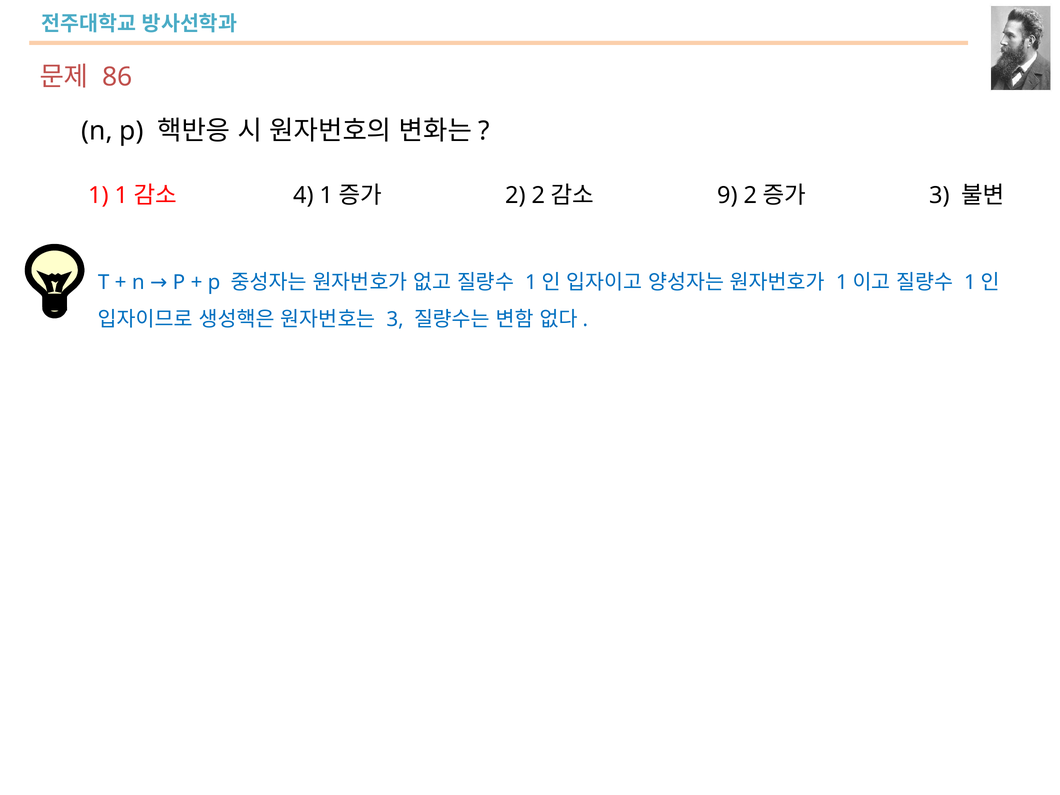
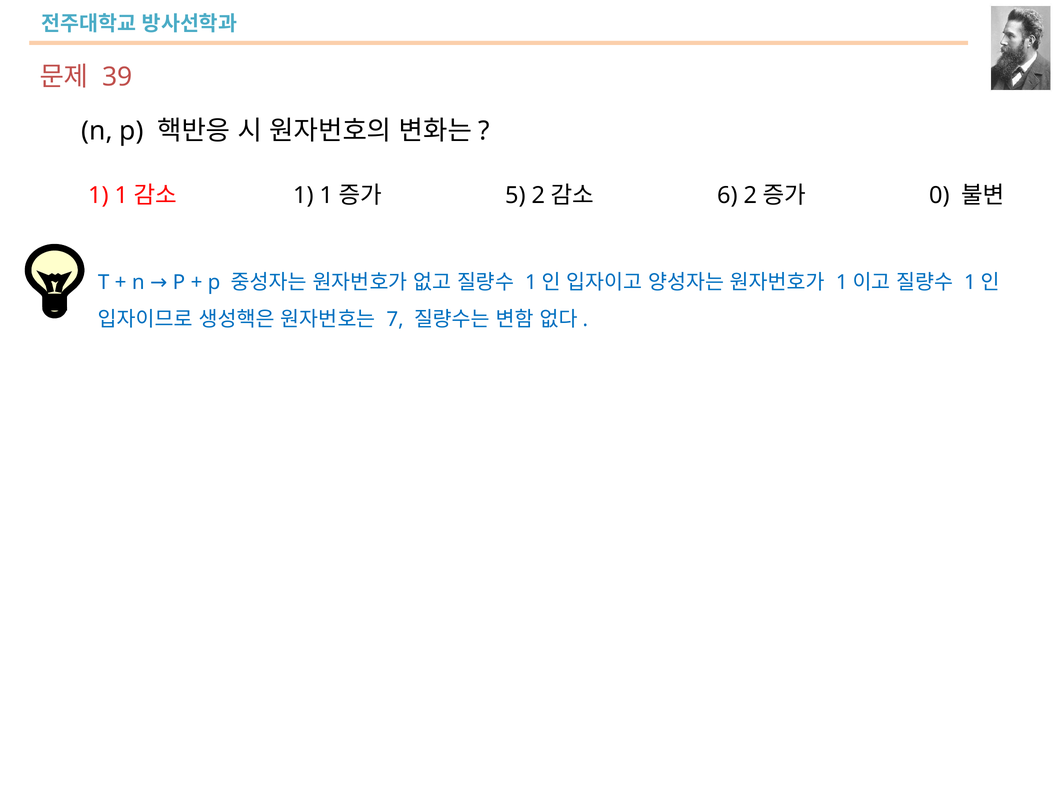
86: 86 -> 39
4 at (304, 196): 4 -> 1
2: 2 -> 5
9: 9 -> 6
3 at (940, 196): 3 -> 0
3 at (395, 319): 3 -> 7
